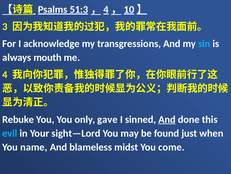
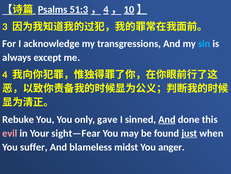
mouth: mouth -> except
evil colour: light blue -> pink
sight—Lord: sight—Lord -> sight—Fear
just underline: none -> present
name: name -> suffer
come: come -> anger
